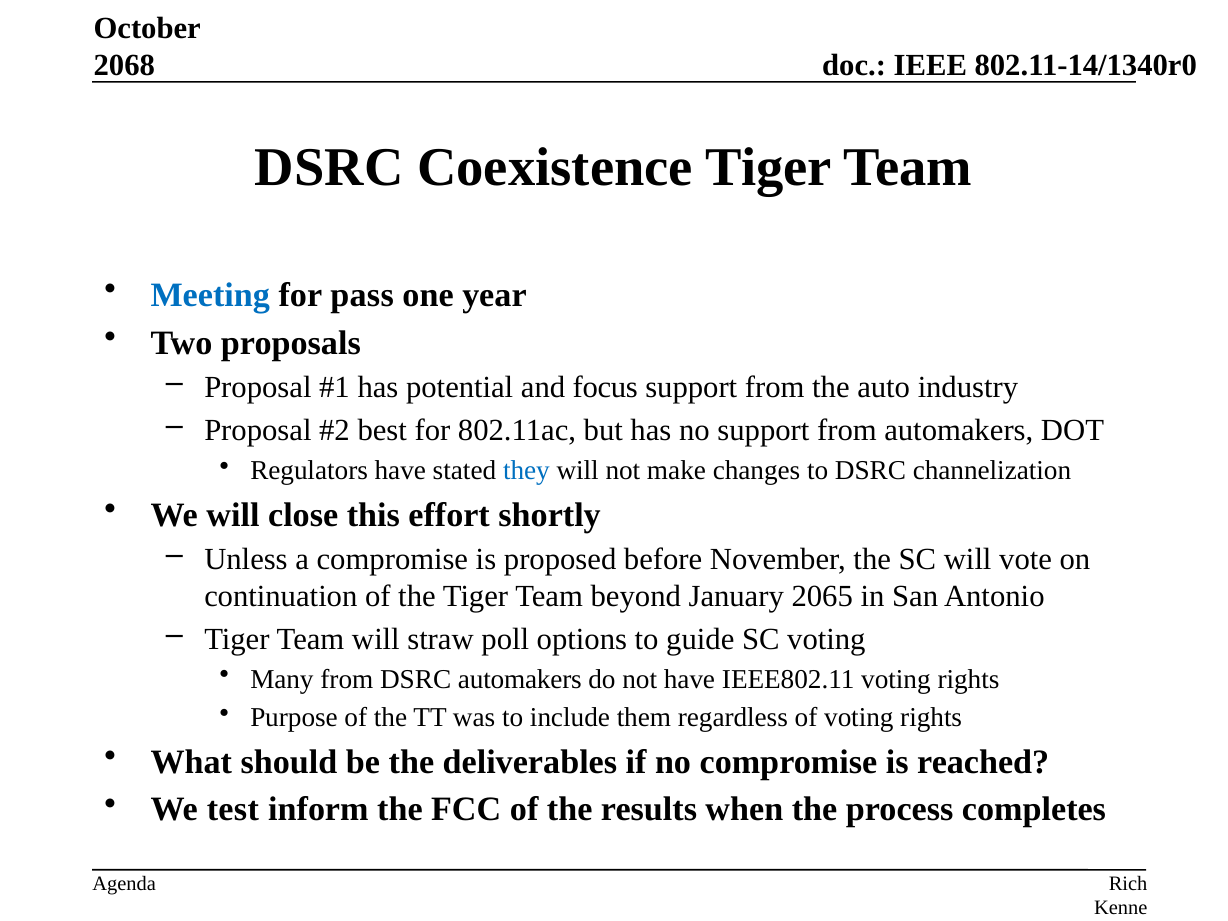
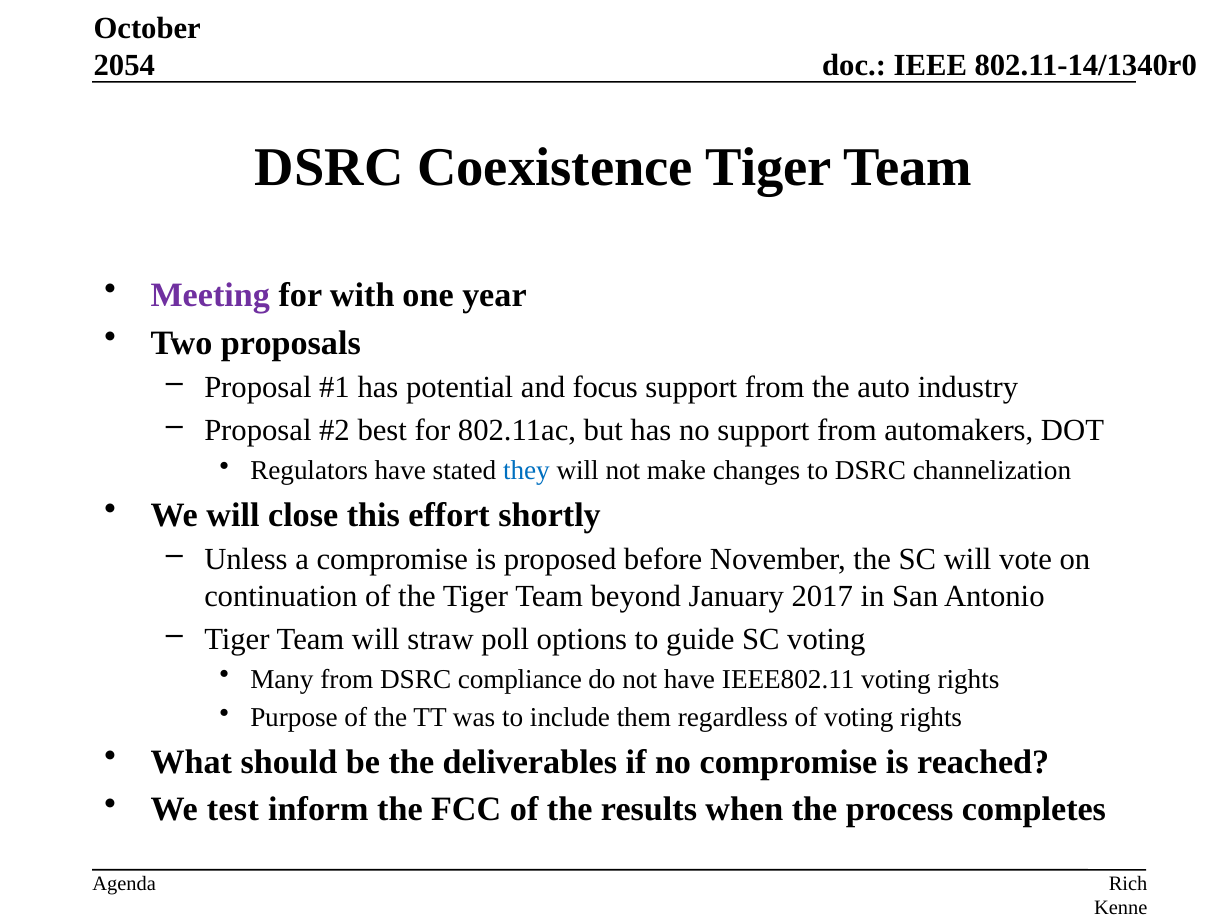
2068: 2068 -> 2054
Meeting colour: blue -> purple
pass: pass -> with
2065: 2065 -> 2017
DSRC automakers: automakers -> compliance
